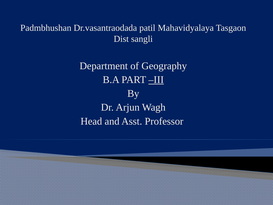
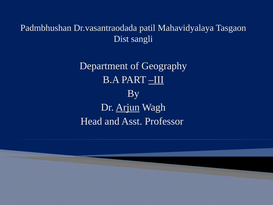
Arjun underline: none -> present
